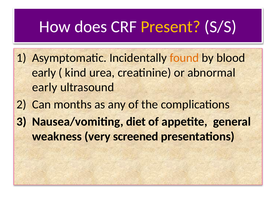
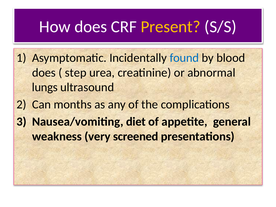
found colour: orange -> blue
early at (44, 73): early -> does
kind: kind -> step
early at (45, 87): early -> lungs
